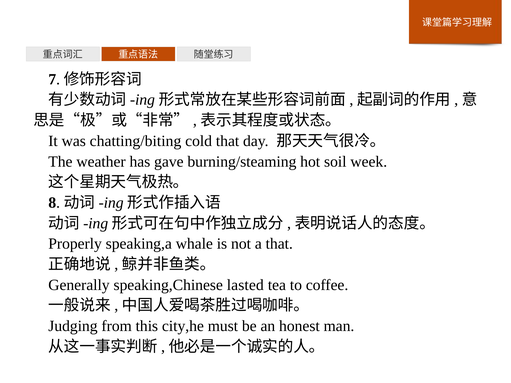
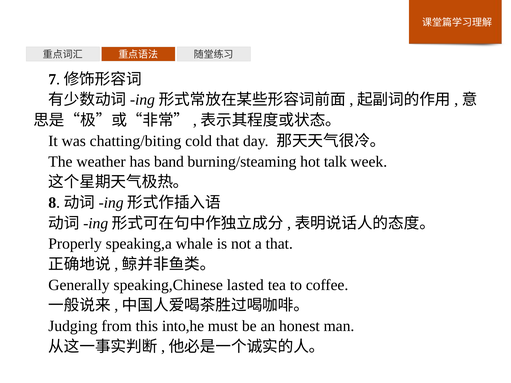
gave: gave -> band
soil: soil -> talk
city,he: city,he -> into,he
